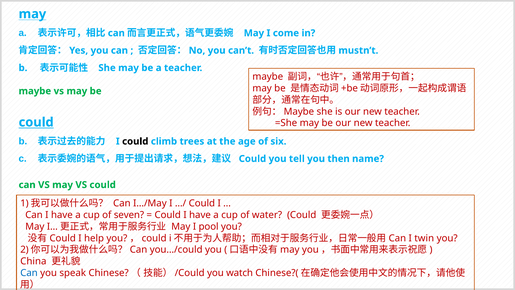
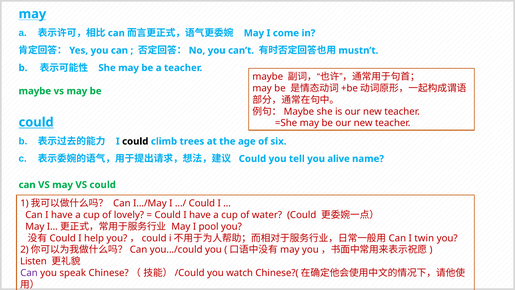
then: then -> alive
seven: seven -> lovely
China: China -> Listen
Can at (29, 273) colour: blue -> purple
